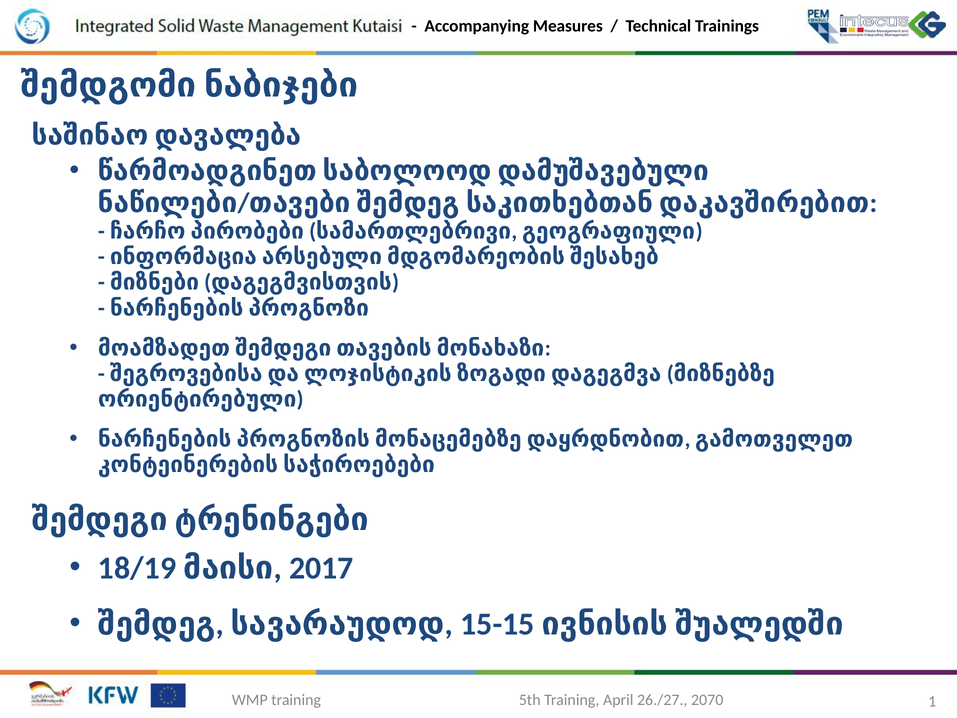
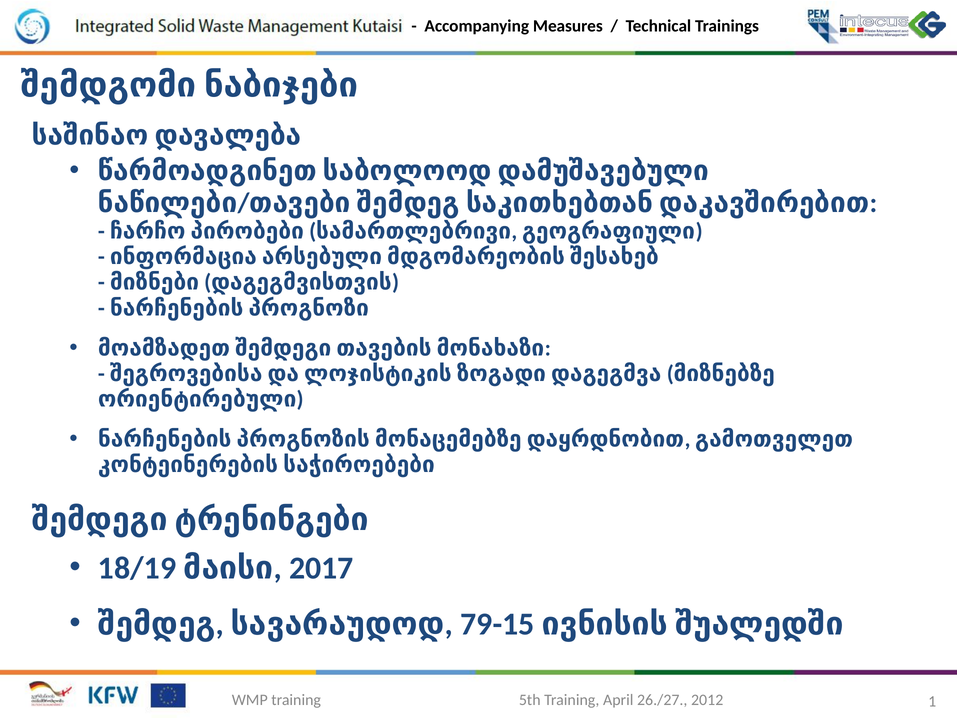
15-15: 15-15 -> 79-15
2070: 2070 -> 2012
